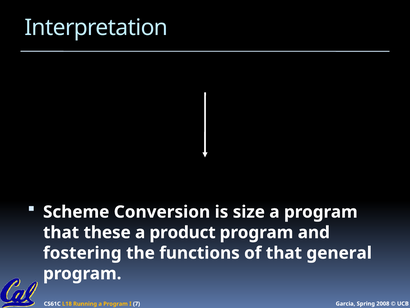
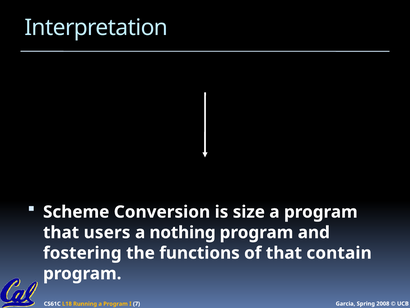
these: these -> users
product: product -> nothing
general: general -> contain
